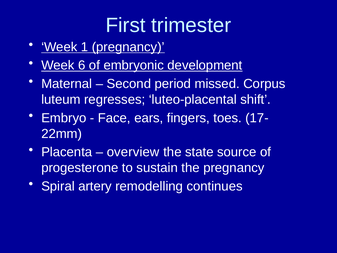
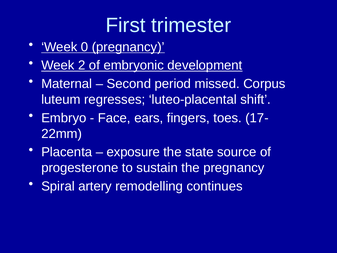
1: 1 -> 0
6: 6 -> 2
overview: overview -> exposure
